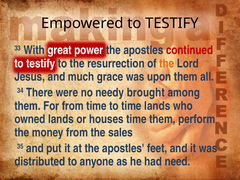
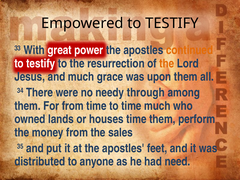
continued colour: red -> orange
brought: brought -> through
time lands: lands -> much
